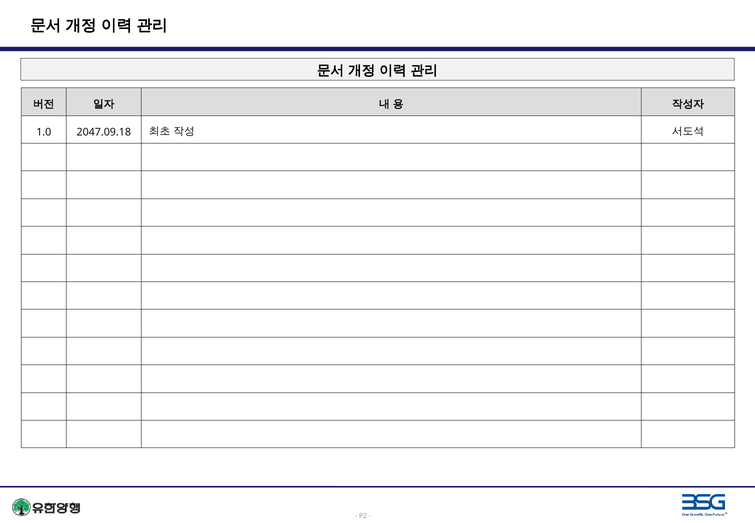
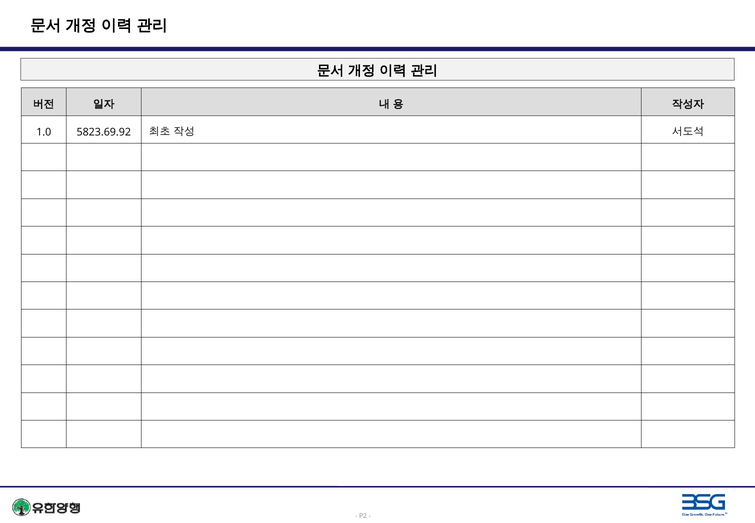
2047.09.18: 2047.09.18 -> 5823.69.92
